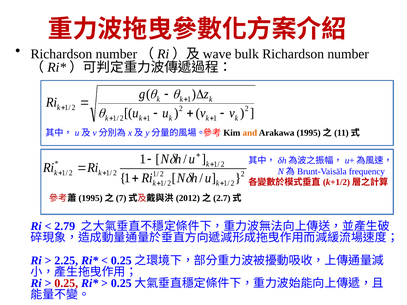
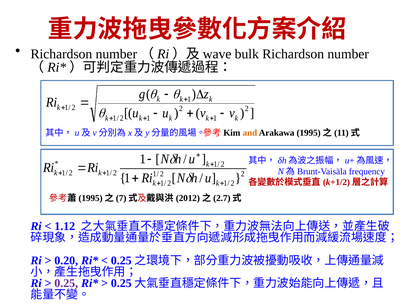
2.79: 2.79 -> 1.12
2.25: 2.25 -> 0.20
0.25 colour: red -> purple
